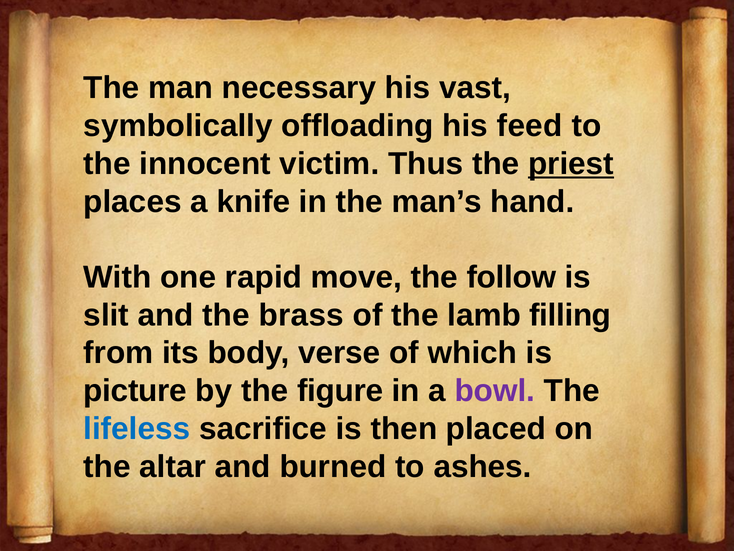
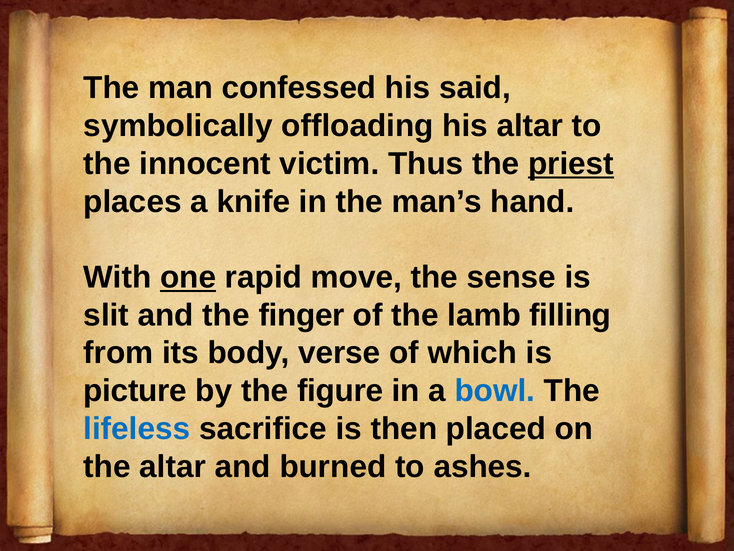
necessary: necessary -> confessed
vast: vast -> said
his feed: feed -> altar
one underline: none -> present
follow: follow -> sense
brass: brass -> finger
bowl colour: purple -> blue
